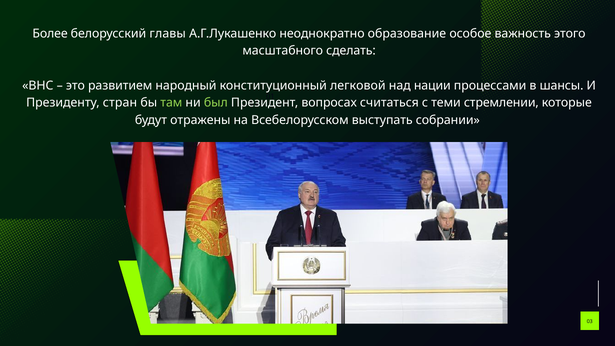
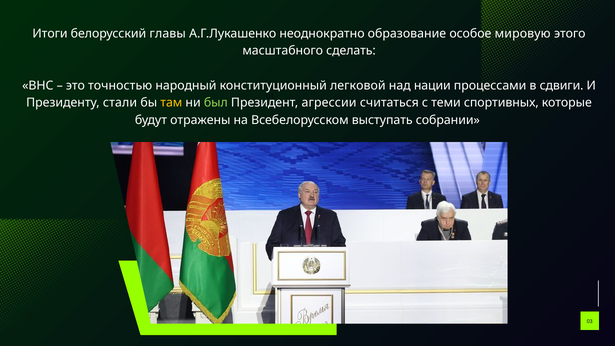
Более: Более -> Итоги
важность: важность -> мировую
развитием: развитием -> точностью
шансы: шансы -> сдвиги
стран: стран -> стали
там colour: light green -> yellow
вопросах: вопросах -> агрессии
стремлении: стремлении -> спортивных
